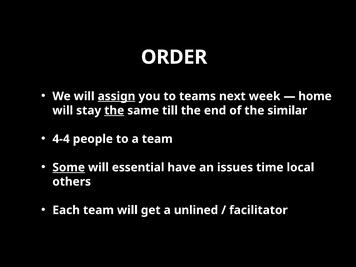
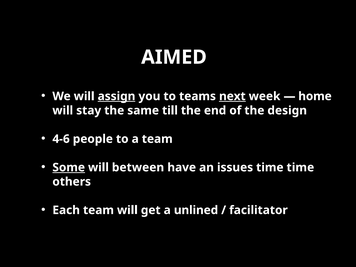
ORDER: ORDER -> AIMED
next underline: none -> present
the at (114, 110) underline: present -> none
similar: similar -> design
4-4: 4-4 -> 4-6
essential: essential -> between
time local: local -> time
